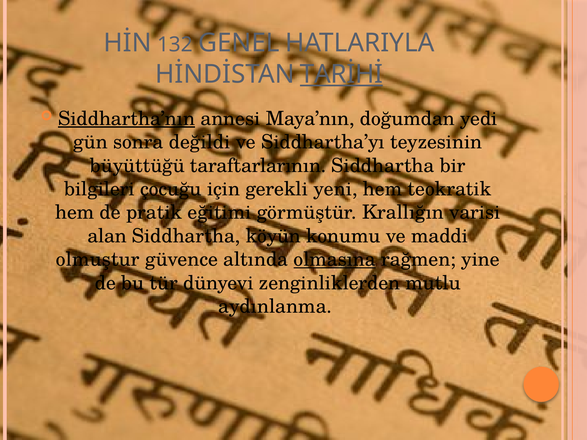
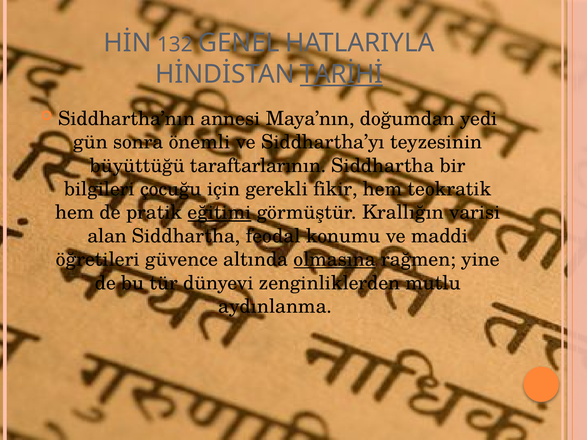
Siddhartha’nın underline: present -> none
değildi: değildi -> önemli
yeni: yeni -> fikir
eğitimi underline: none -> present
köyün: köyün -> feodal
olmuştur: olmuştur -> öğretileri
